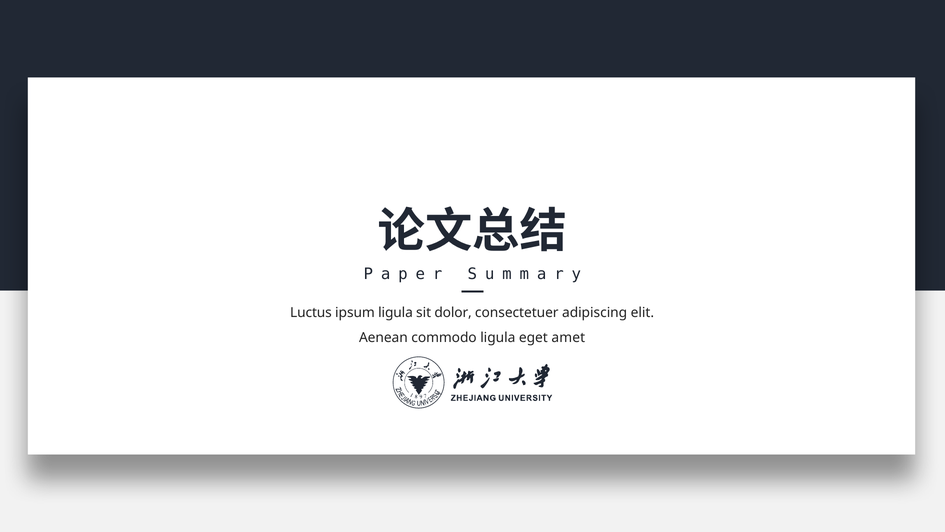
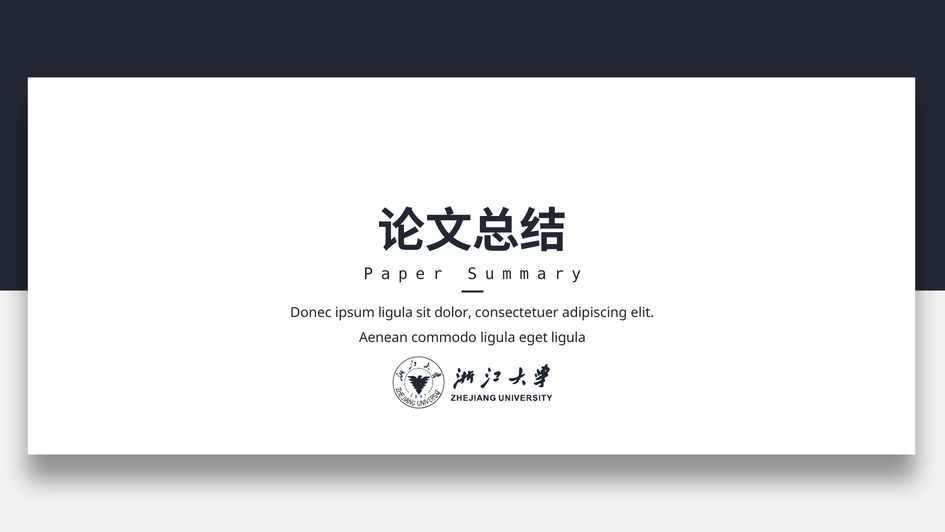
Luctus: Luctus -> Donec
eget amet: amet -> ligula
